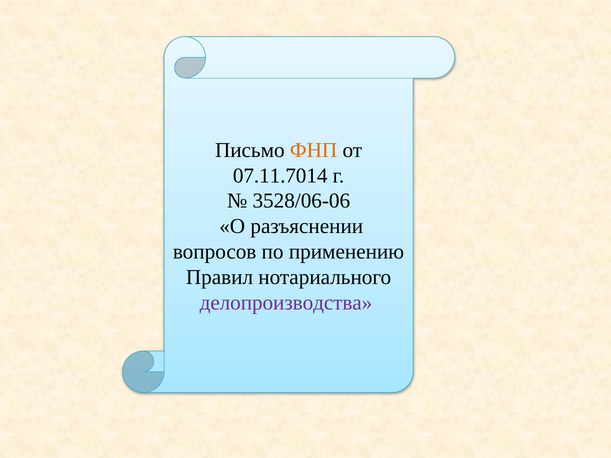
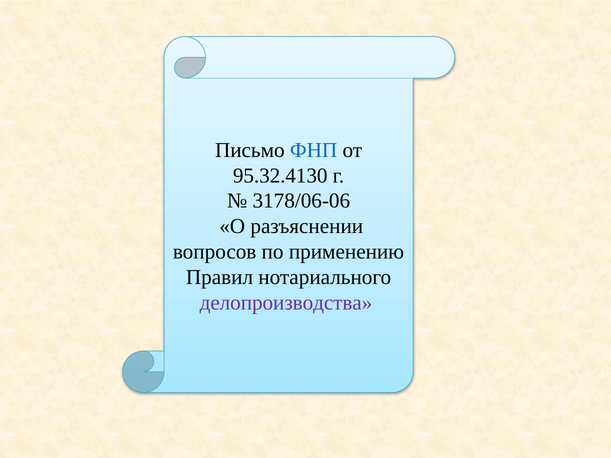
ФНП colour: orange -> blue
07.11.7014: 07.11.7014 -> 95.32.4130
3528/06-06: 3528/06-06 -> 3178/06-06
